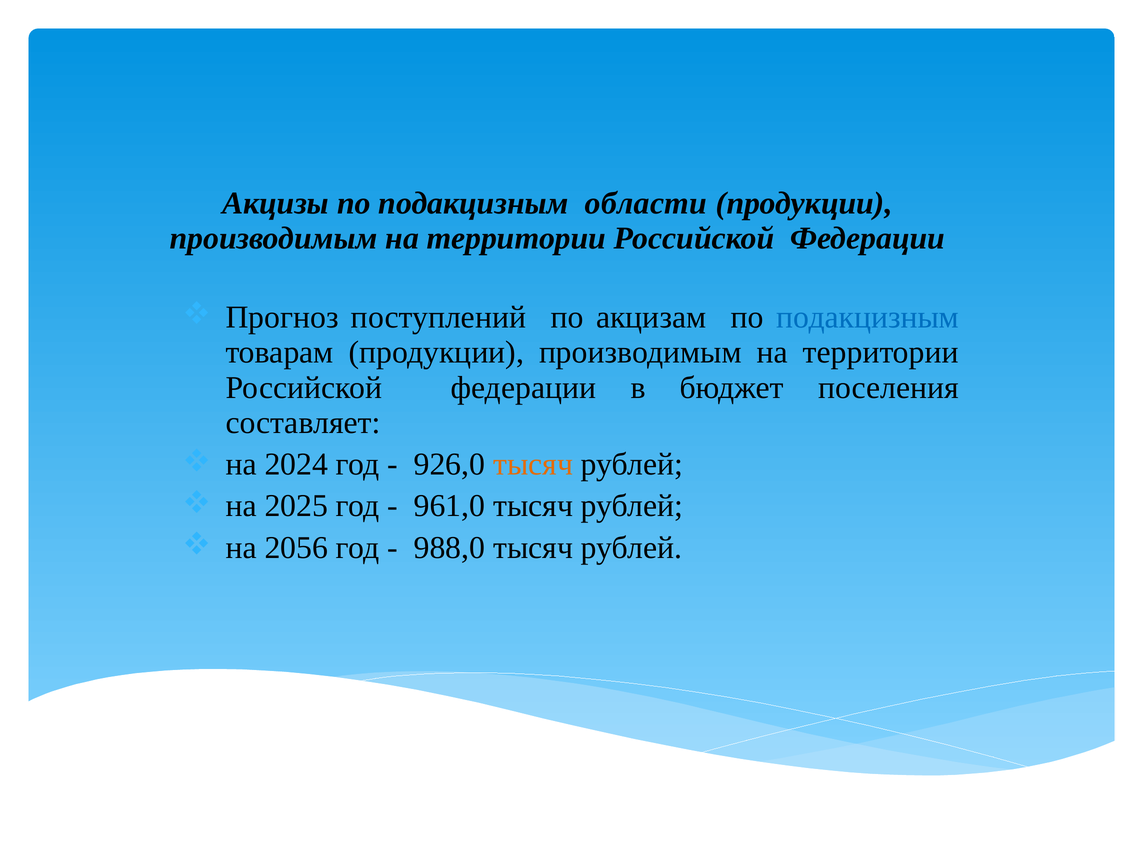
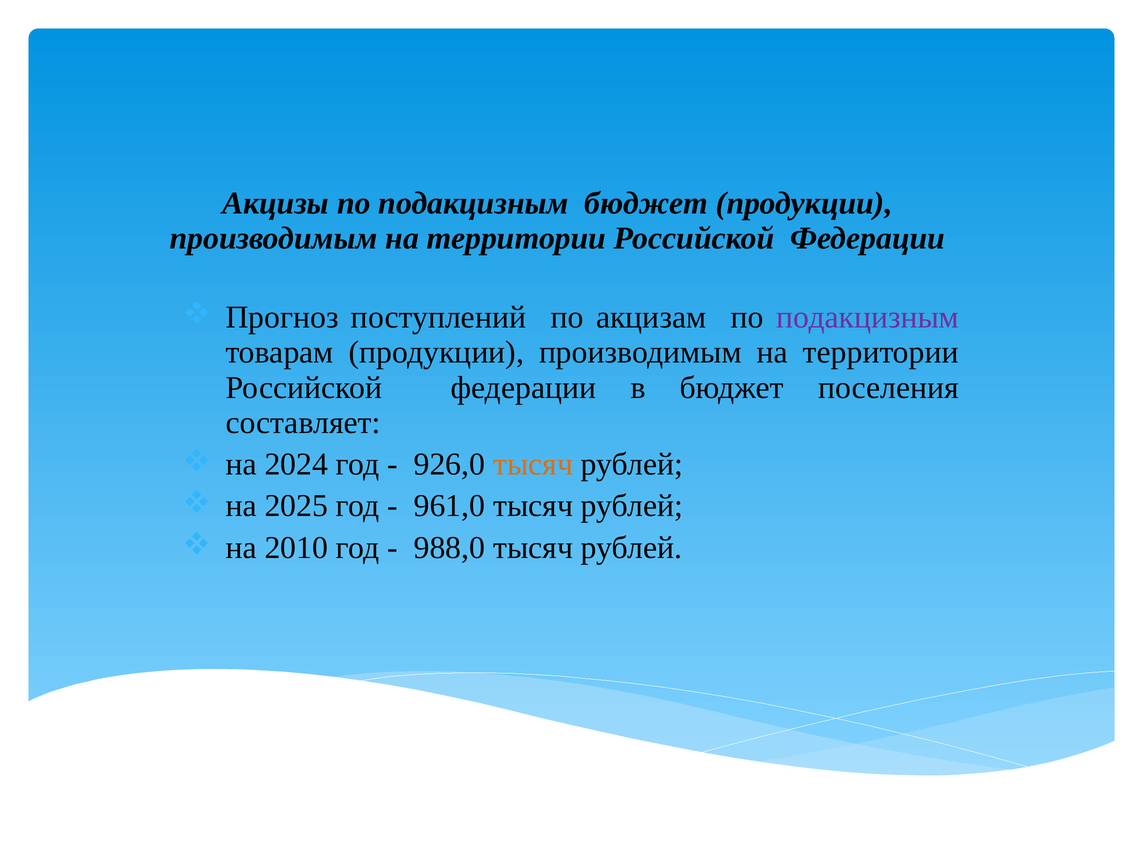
подакцизным области: области -> бюджет
подакцизным at (868, 317) colour: blue -> purple
2056: 2056 -> 2010
